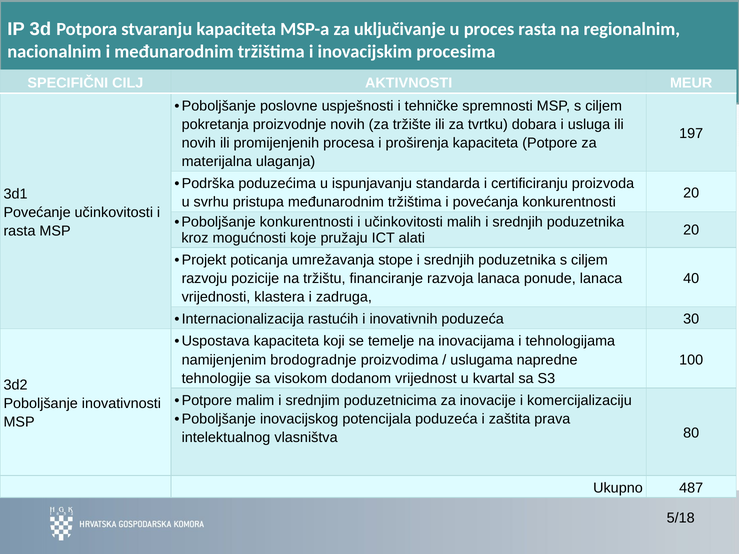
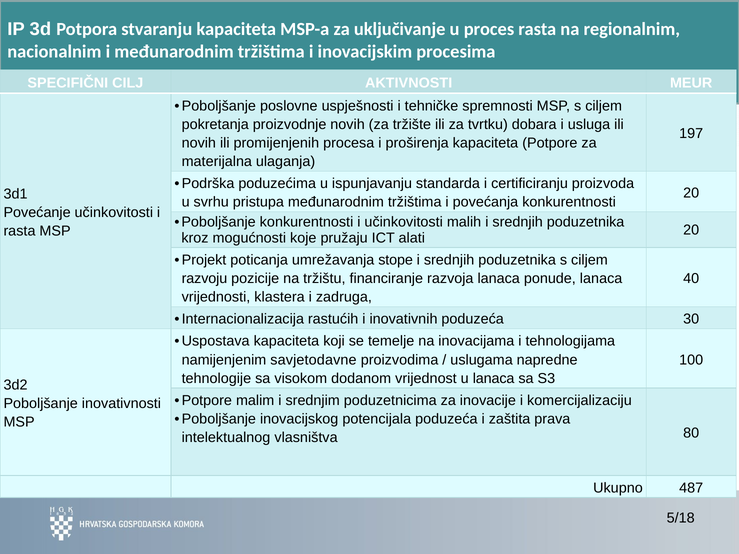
brodogradnje: brodogradnje -> savjetodavne
u kvartal: kvartal -> lanaca
